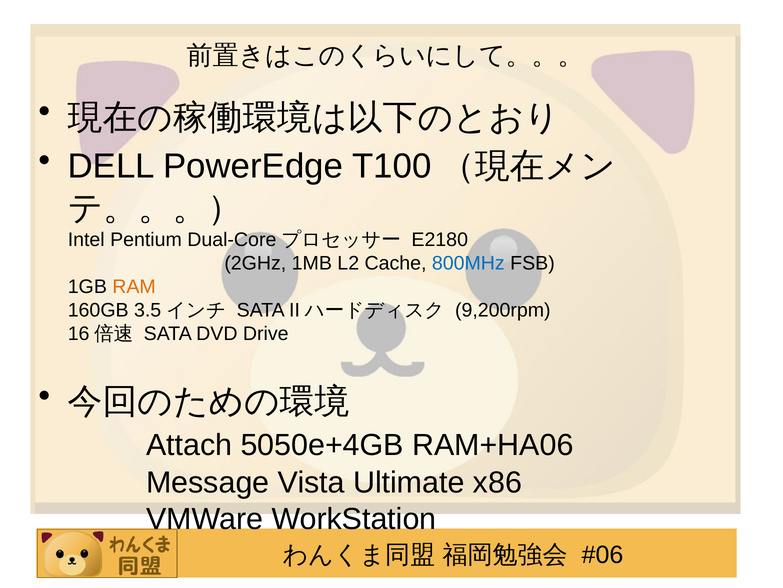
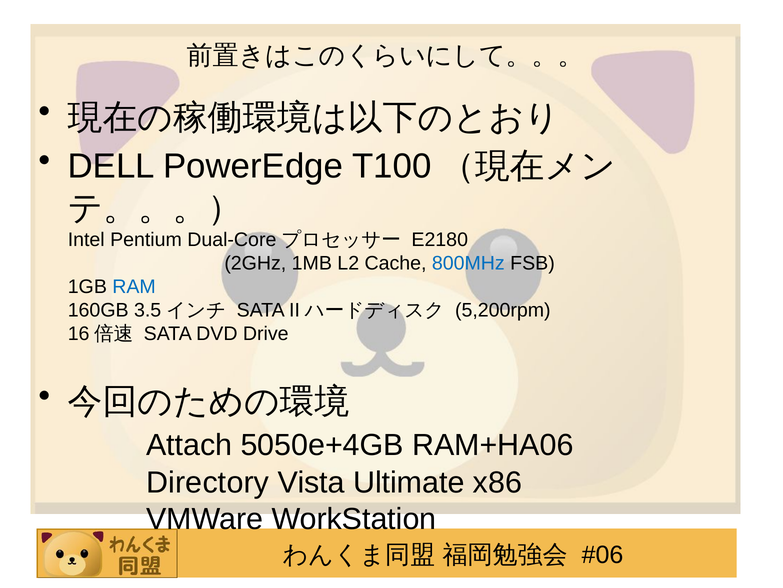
RAM colour: orange -> blue
9,200rpm: 9,200rpm -> 5,200rpm
Message: Message -> Directory
